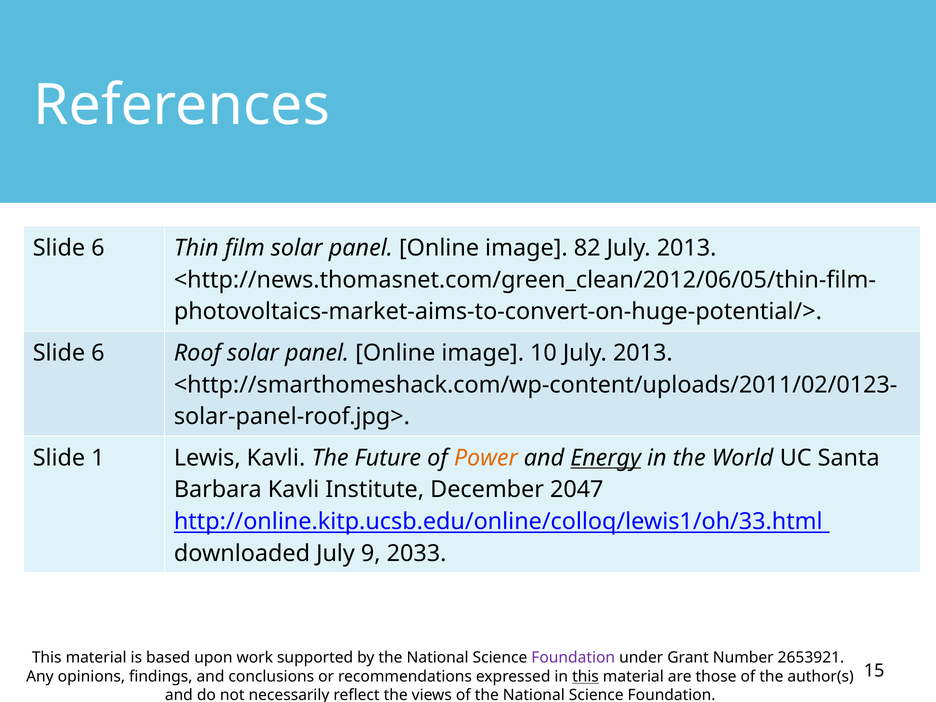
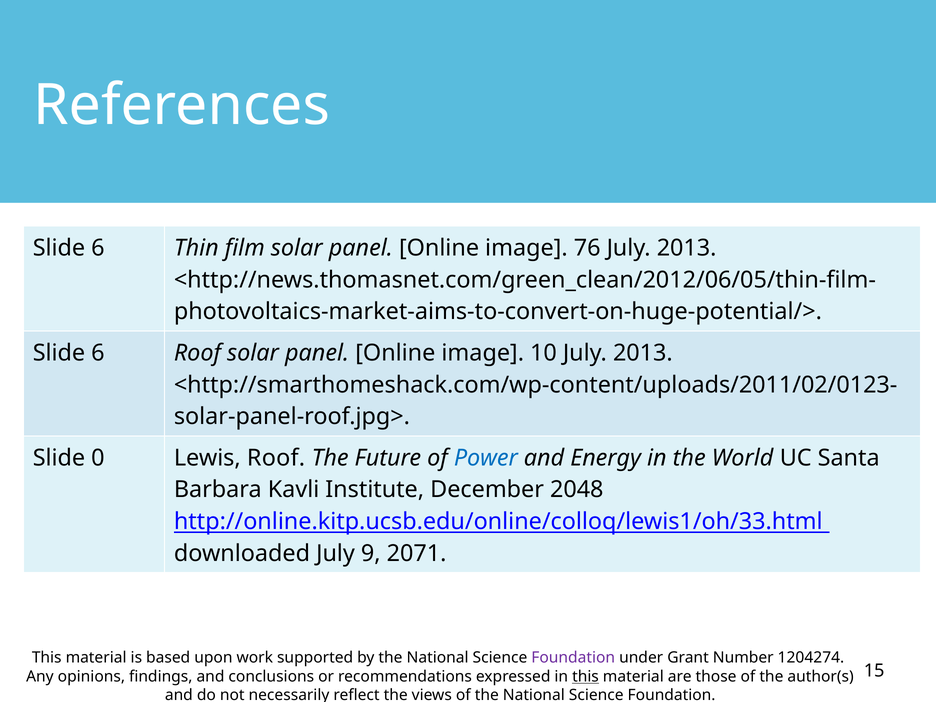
82: 82 -> 76
1: 1 -> 0
Lewis Kavli: Kavli -> Roof
Power colour: orange -> blue
Energy underline: present -> none
2047: 2047 -> 2048
2033: 2033 -> 2071
2653921: 2653921 -> 1204274
